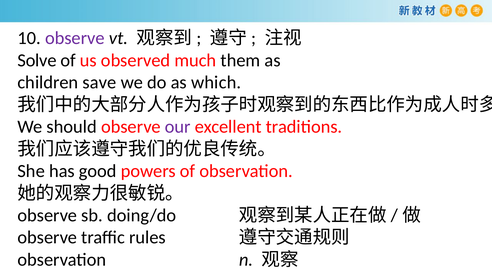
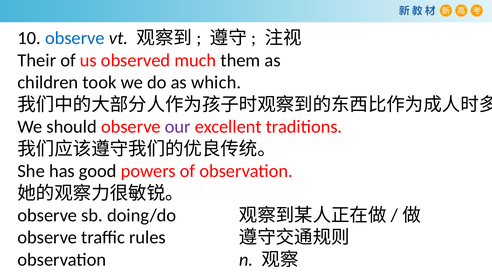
observe at (75, 38) colour: purple -> blue
Solve: Solve -> Their
save: save -> took
